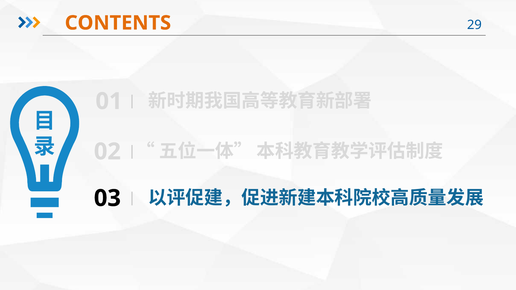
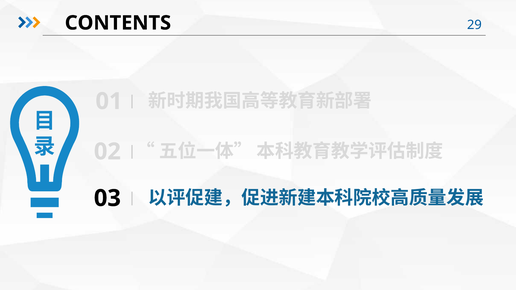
CONTENTS colour: orange -> black
